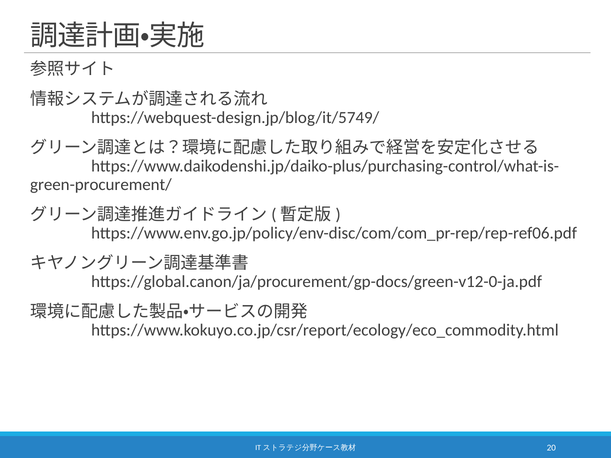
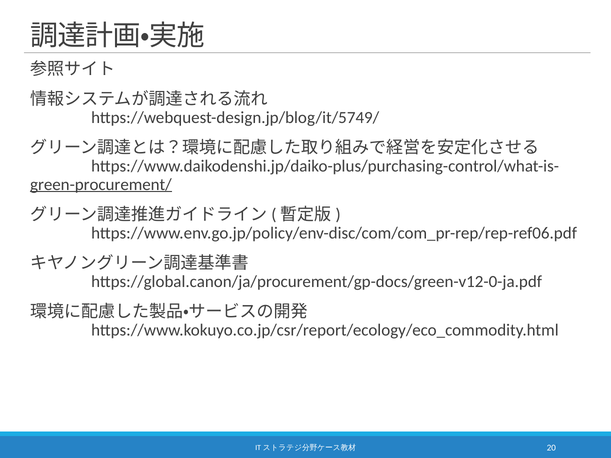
green-procurement/ underline: none -> present
